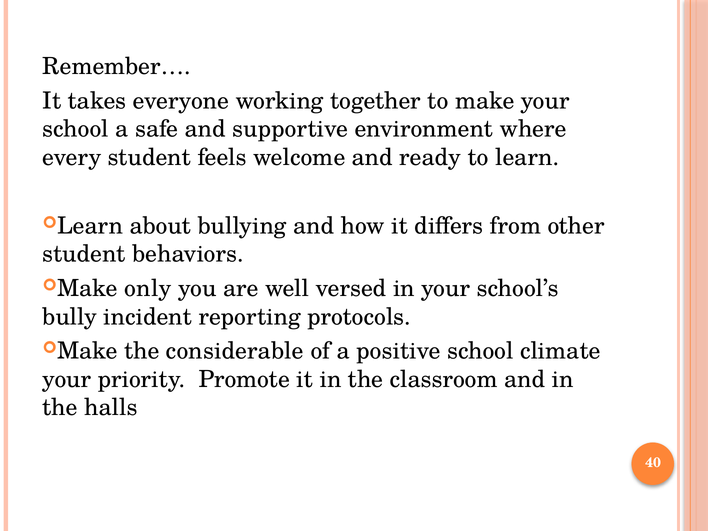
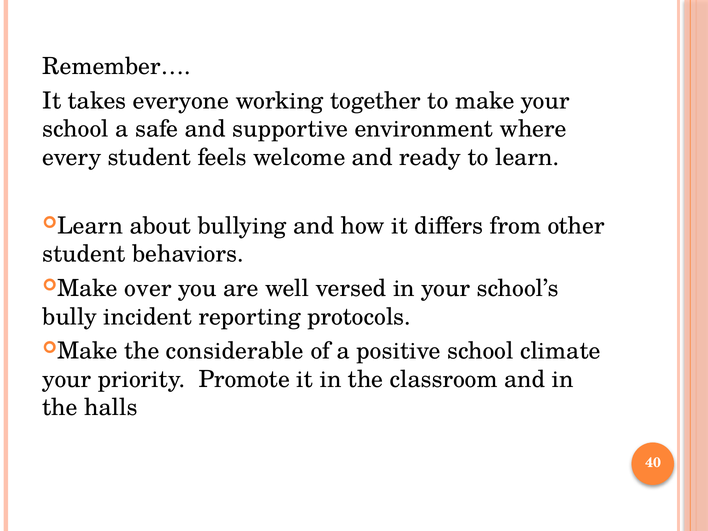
only: only -> over
